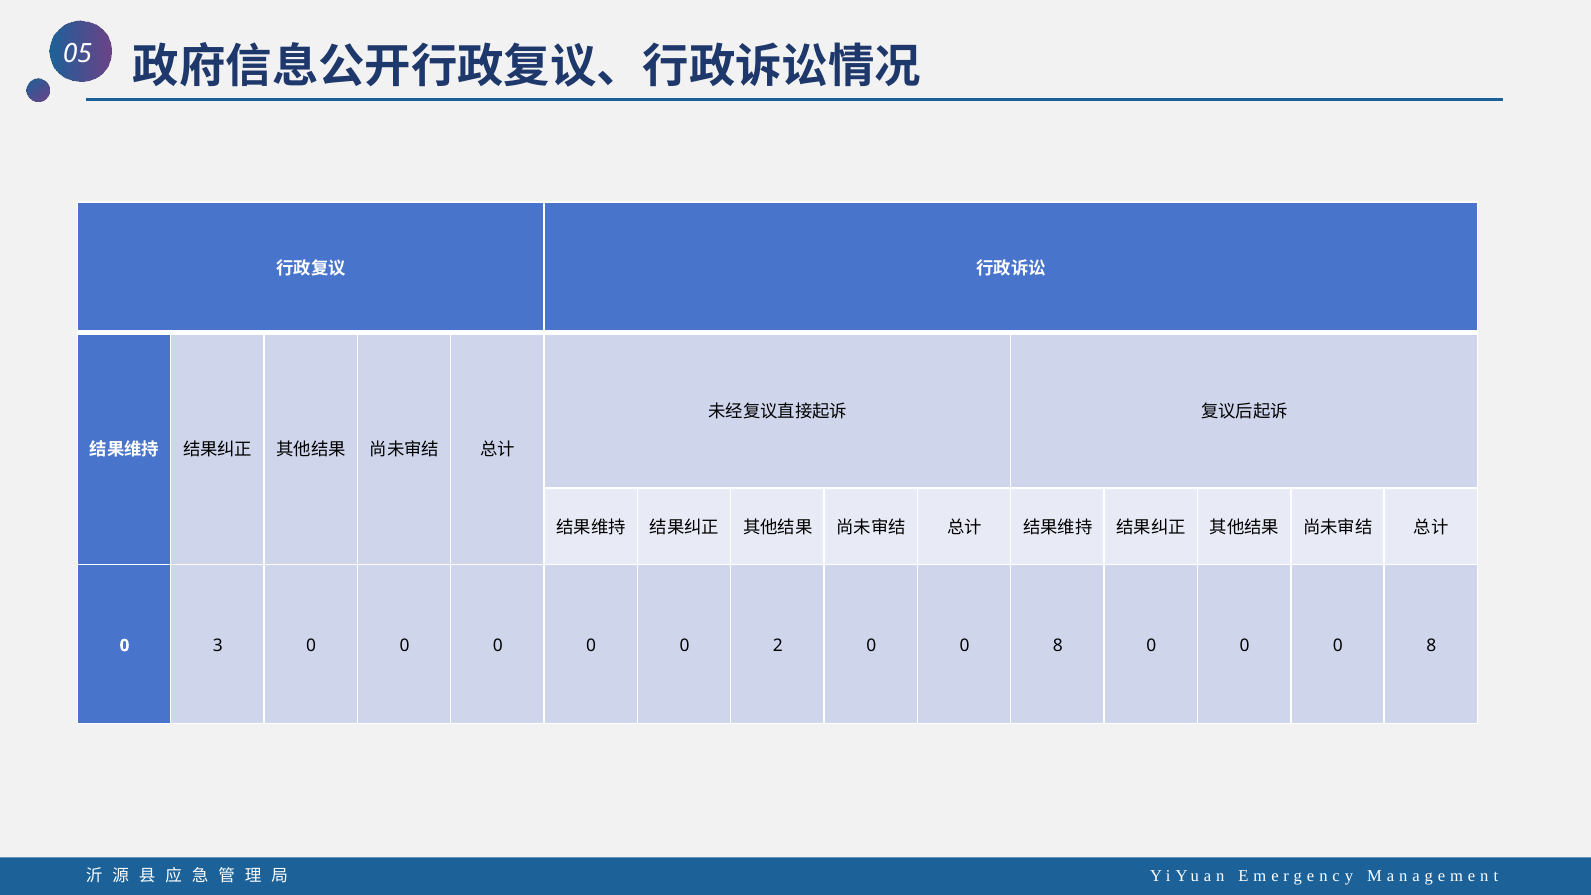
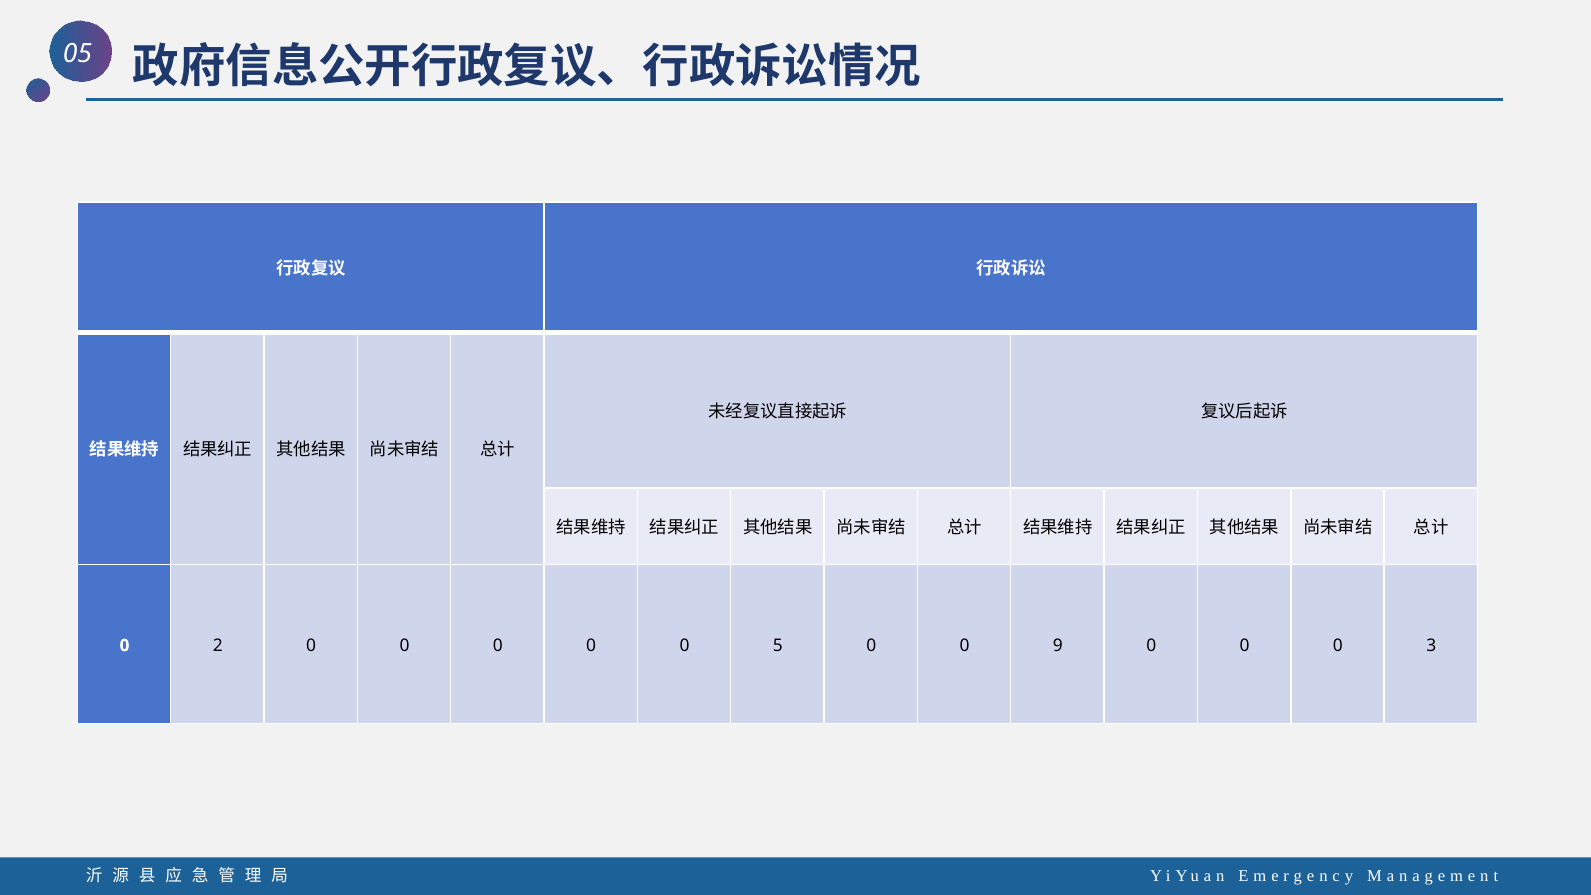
3: 3 -> 2
2: 2 -> 5
8 at (1058, 645): 8 -> 9
0 0 0 8: 8 -> 3
